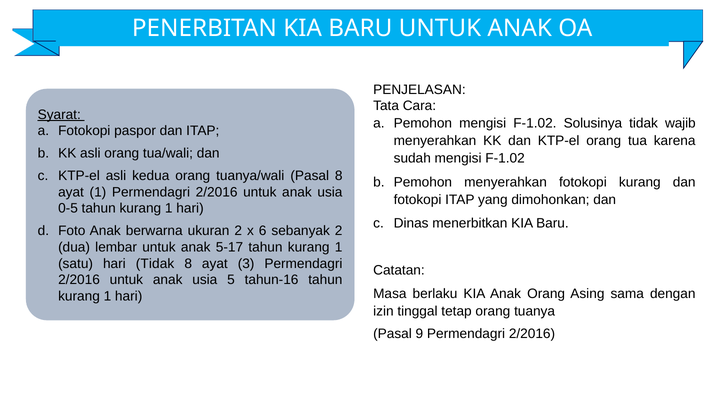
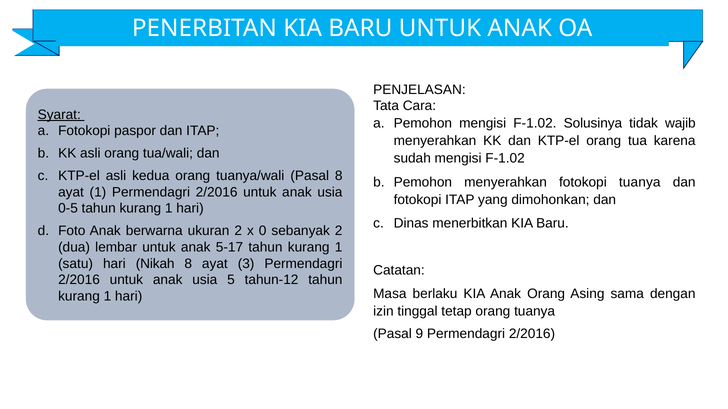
fotokopi kurang: kurang -> tuanya
6: 6 -> 0
hari Tidak: Tidak -> Nikah
tahun-16: tahun-16 -> tahun-12
